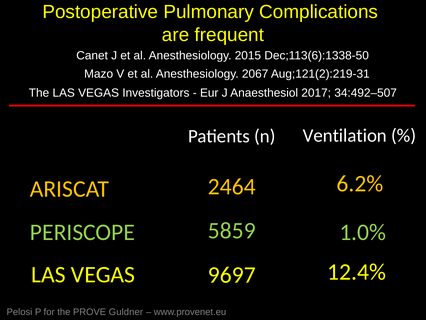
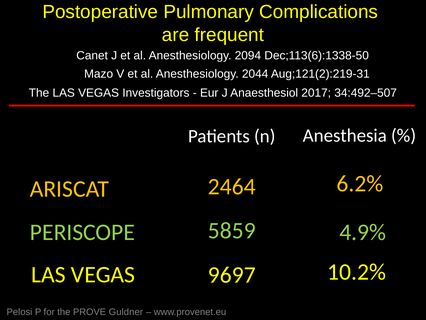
2015: 2015 -> 2094
2067: 2067 -> 2044
Ventilation: Ventilation -> Anesthesia
1.0%: 1.0% -> 4.9%
12.4%: 12.4% -> 10.2%
